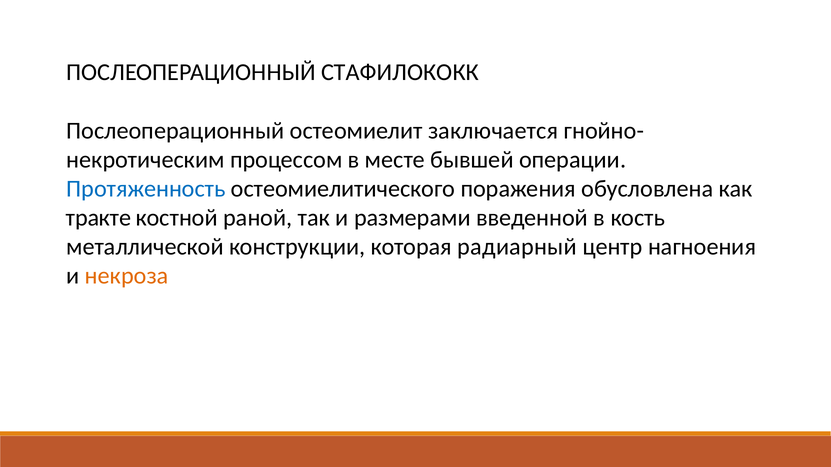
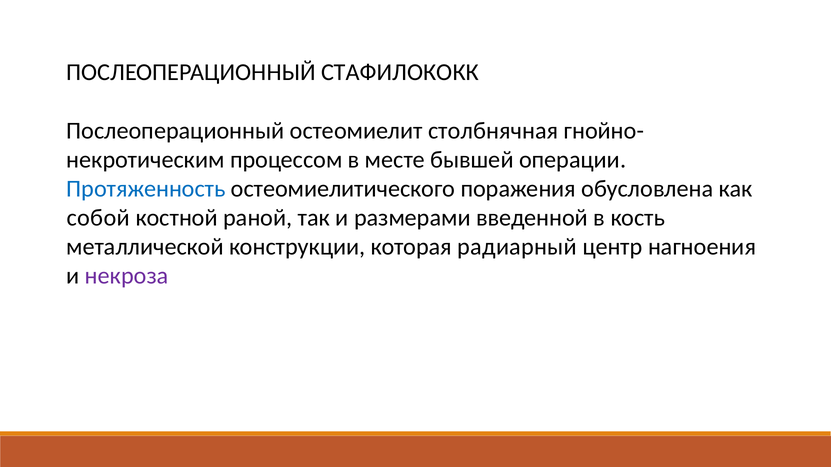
заключается: заключается -> столбнячная
тракте: тракте -> собой
некроза colour: orange -> purple
